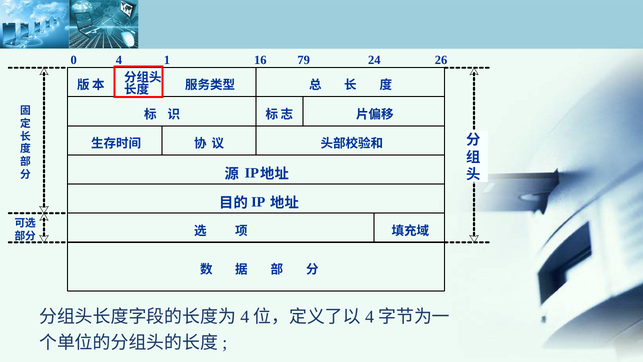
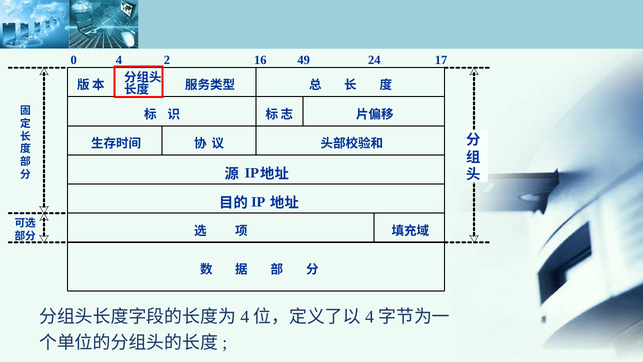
1: 1 -> 2
79: 79 -> 49
26: 26 -> 17
